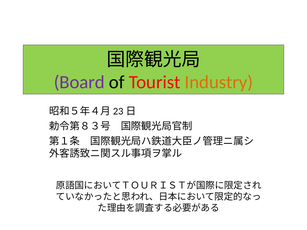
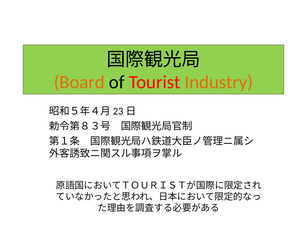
Board colour: purple -> orange
